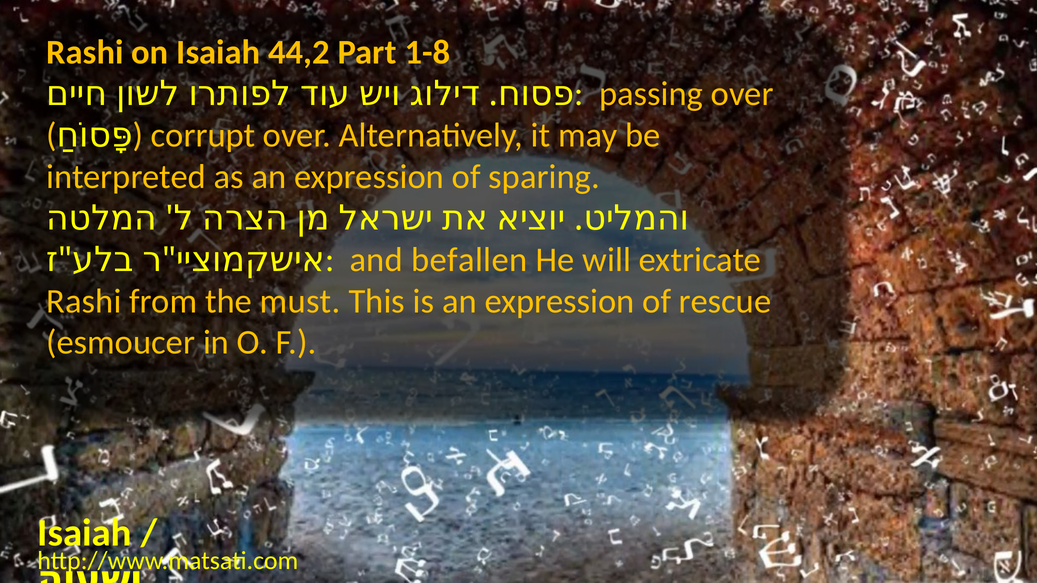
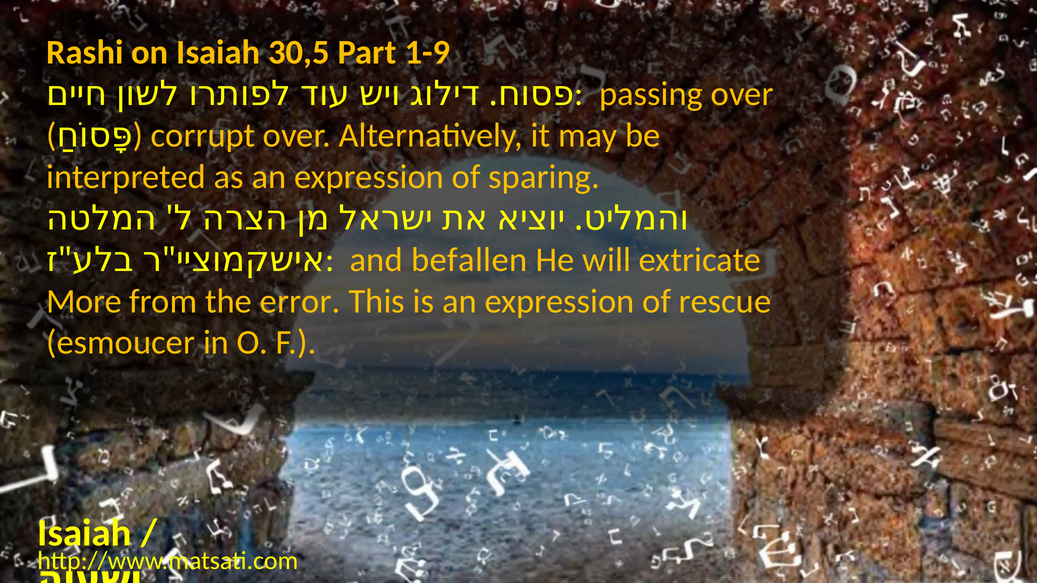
44,2: 44,2 -> 30,5
1-8: 1-8 -> 1-9
Rashi at (84, 301): Rashi -> More
must: must -> error
